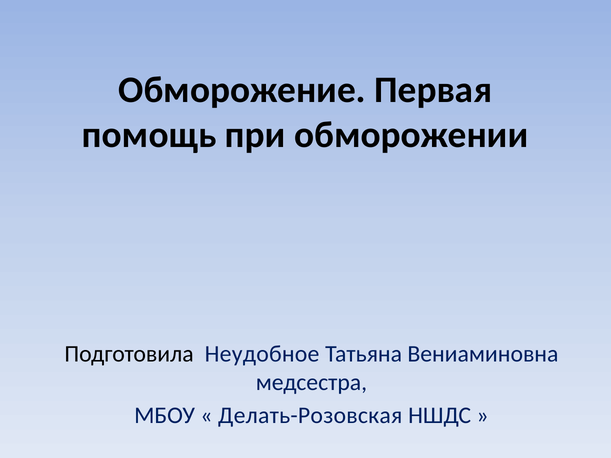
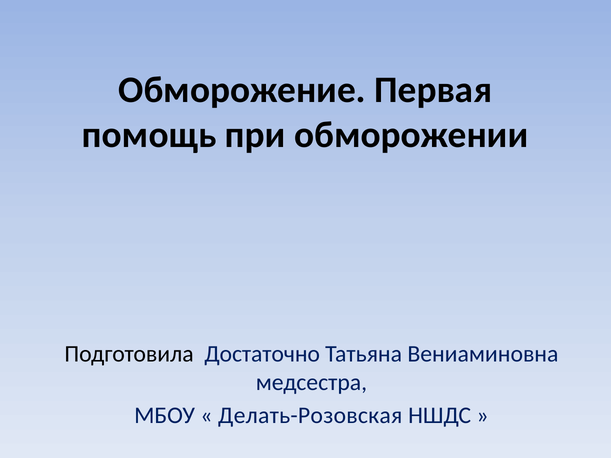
Неудобное: Неудобное -> Достаточно
